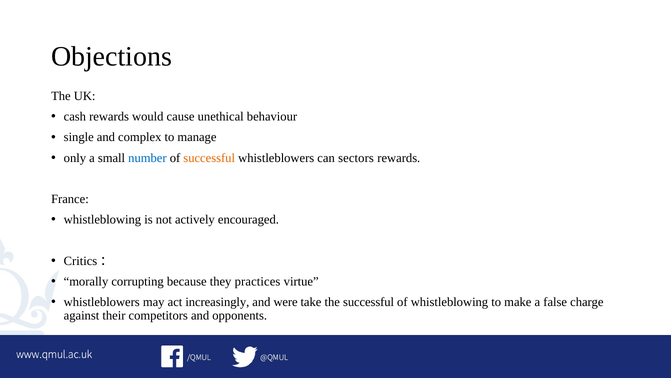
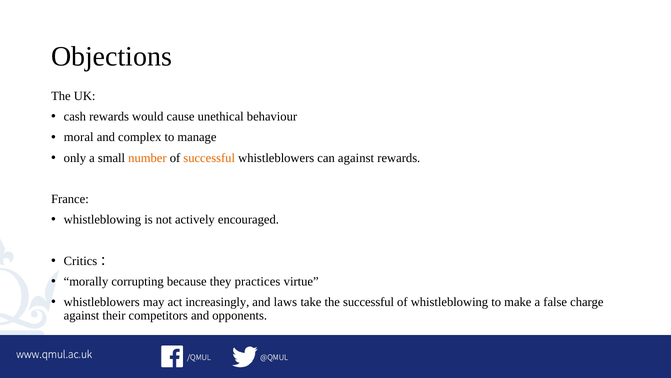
single: single -> moral
number colour: blue -> orange
can sectors: sectors -> against
were: were -> laws
